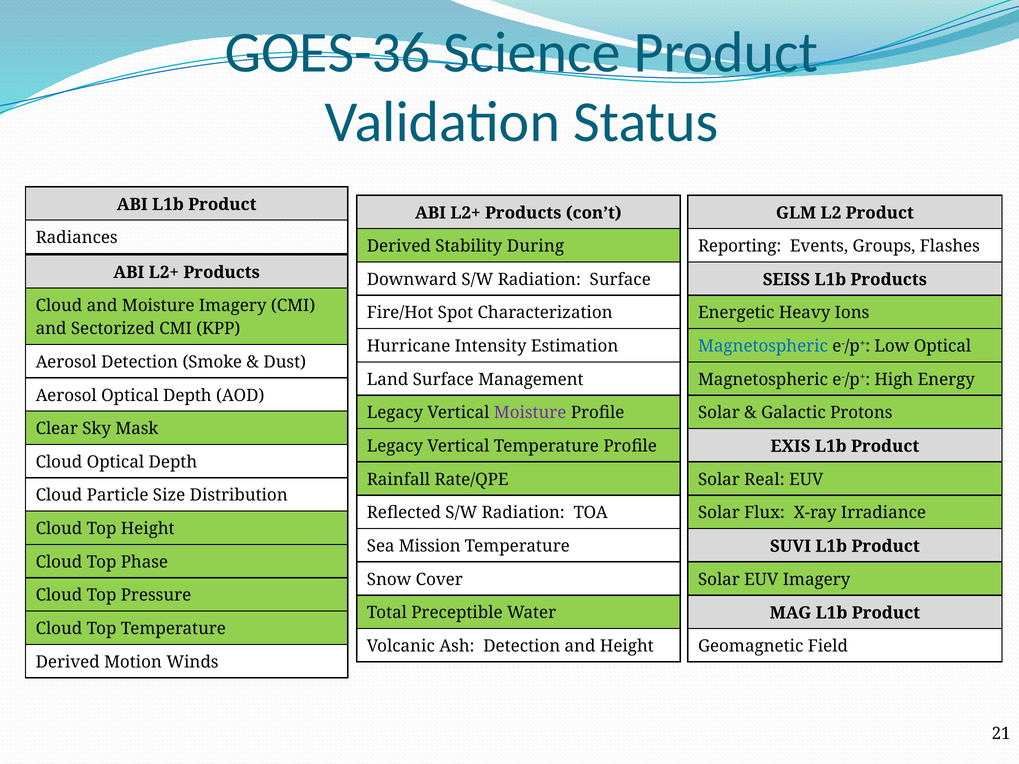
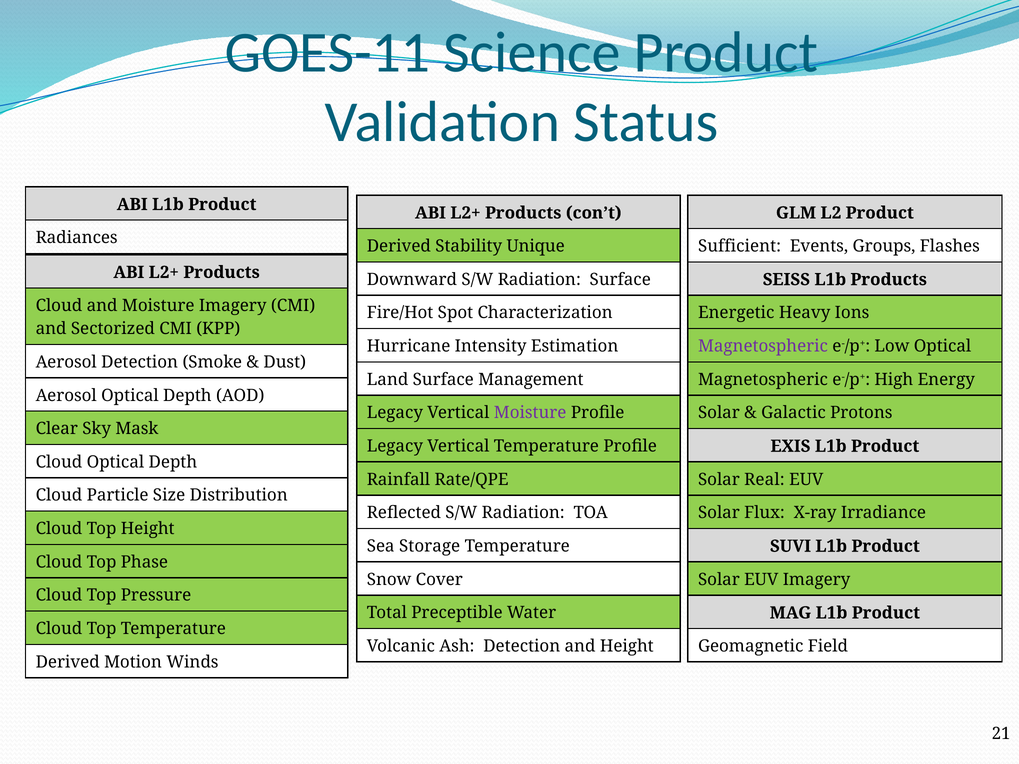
GOES-36: GOES-36 -> GOES-11
During: During -> Unique
Reporting: Reporting -> Sufficient
Magnetospheric at (763, 346) colour: blue -> purple
Mission: Mission -> Storage
